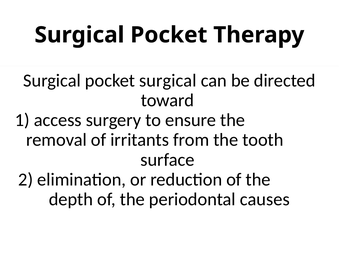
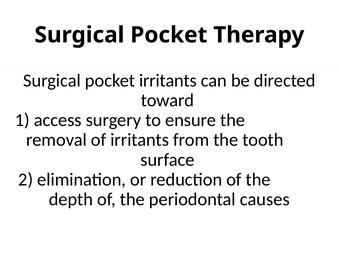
pocket surgical: surgical -> irritants
